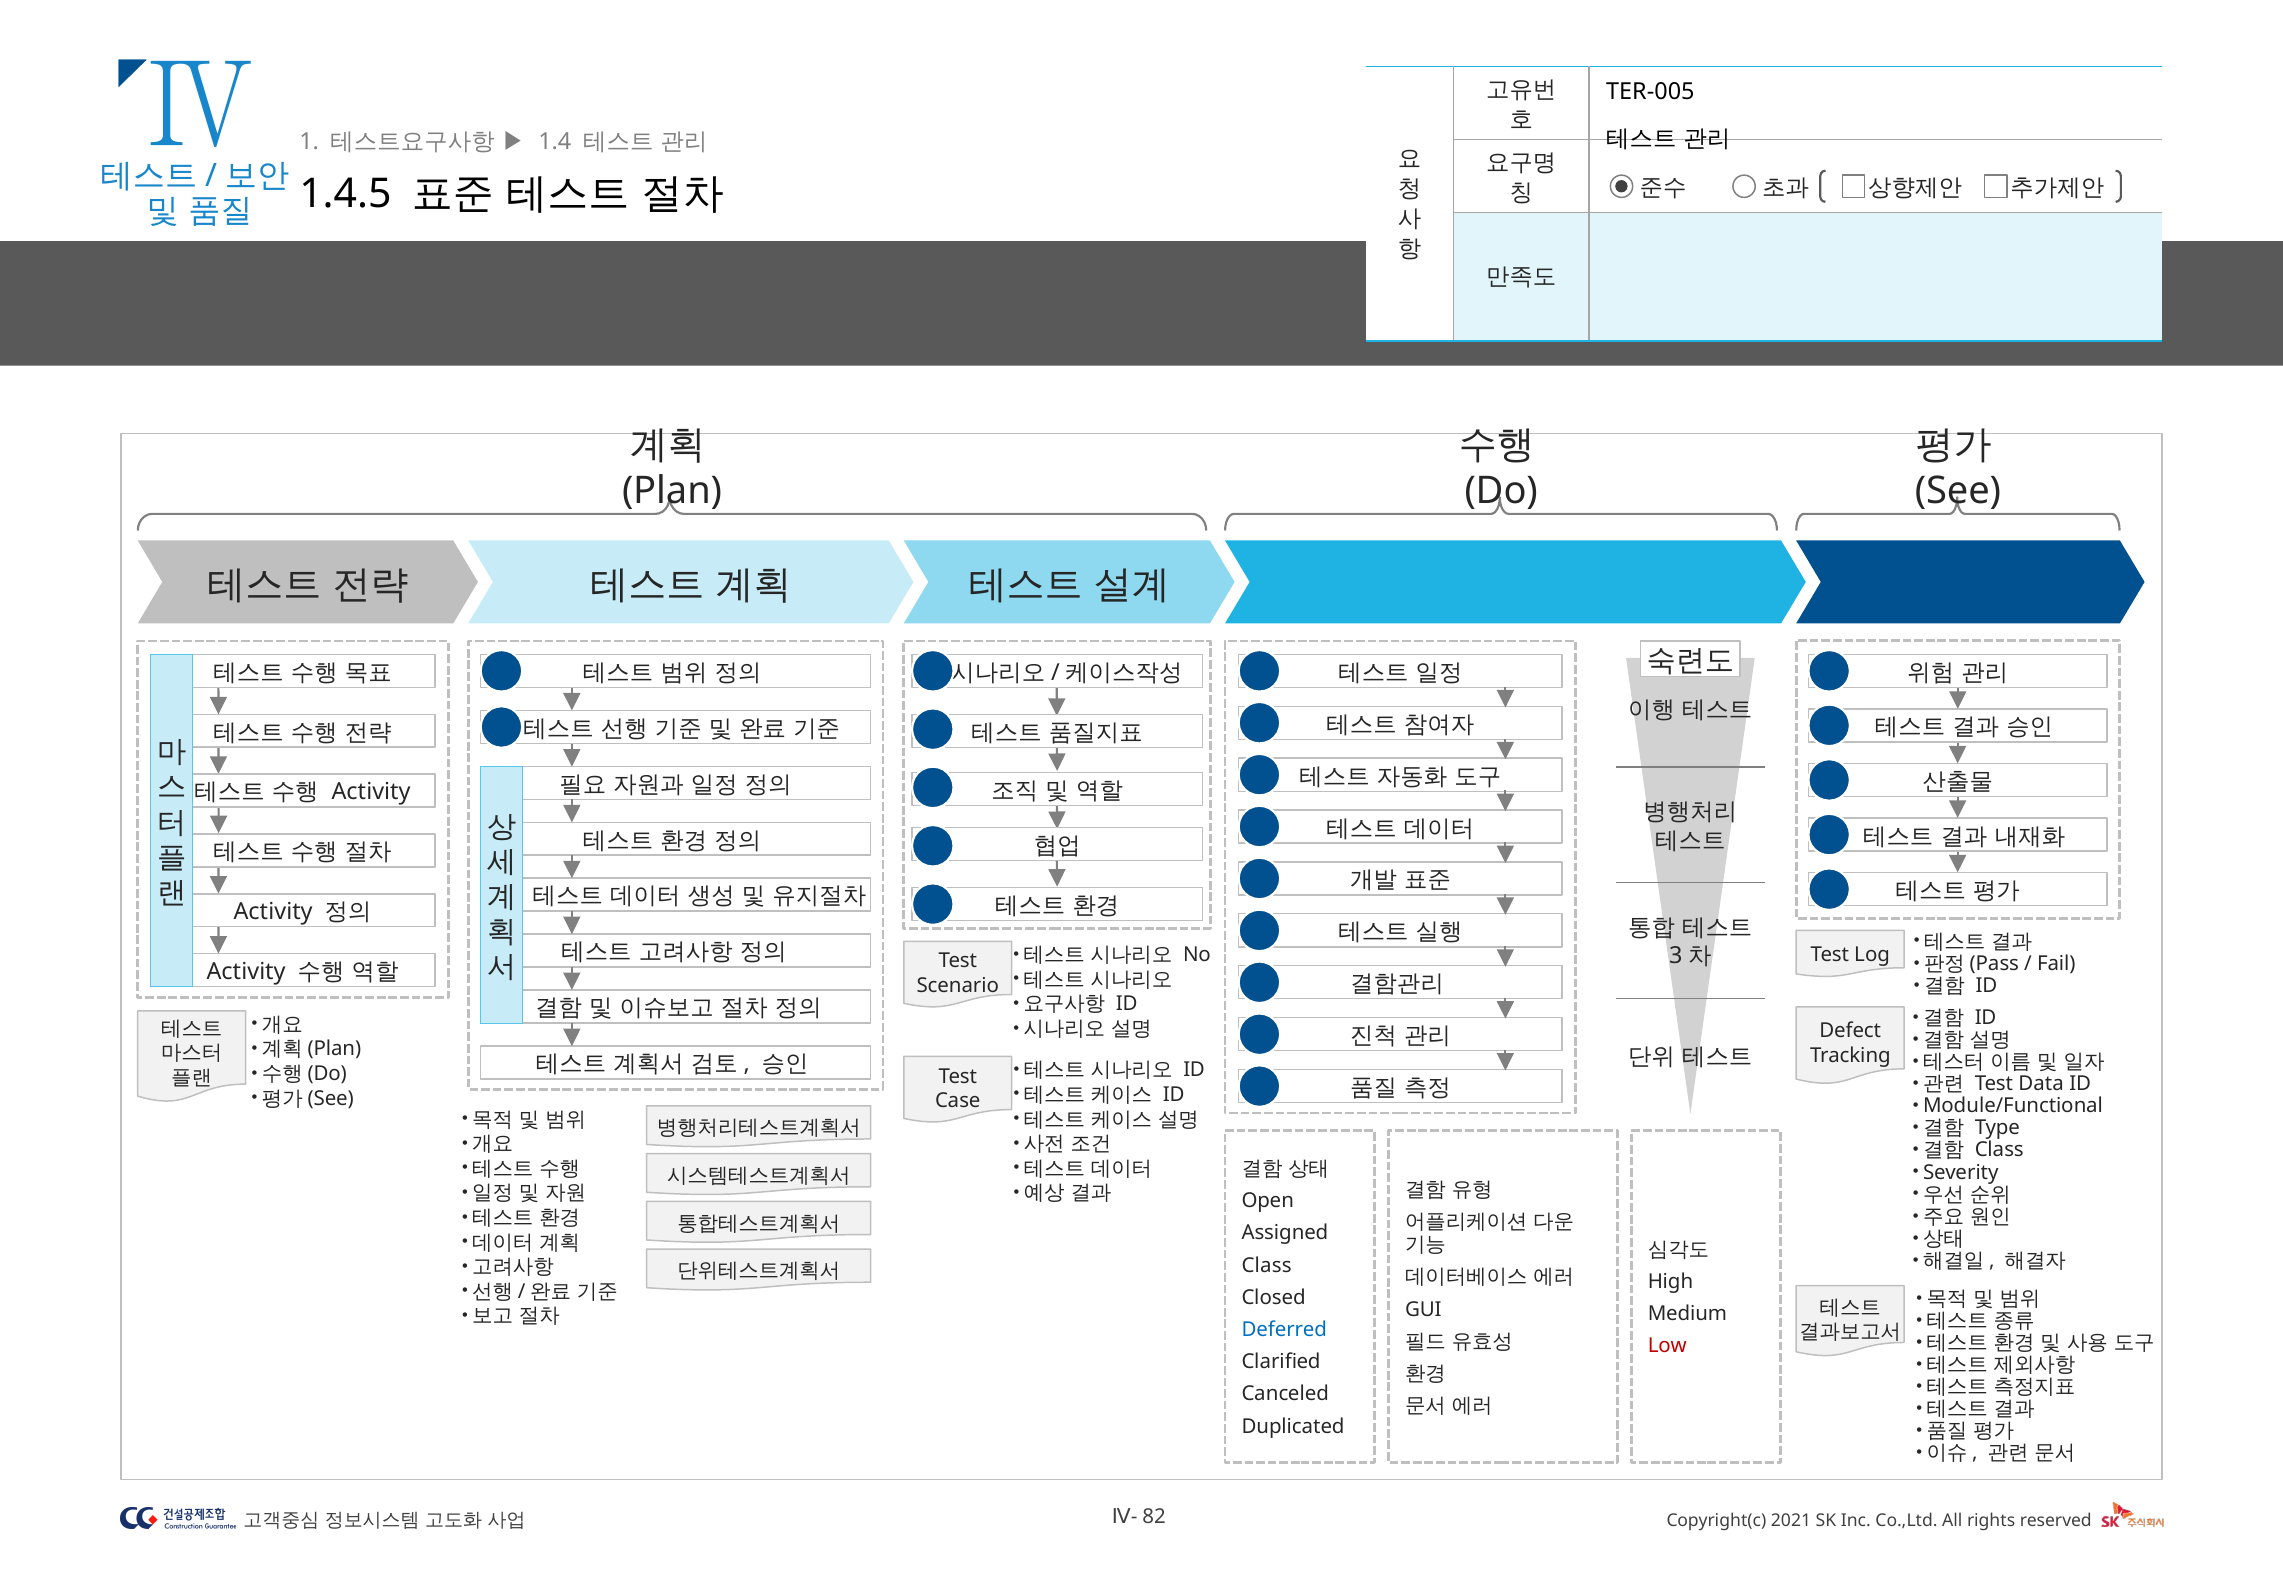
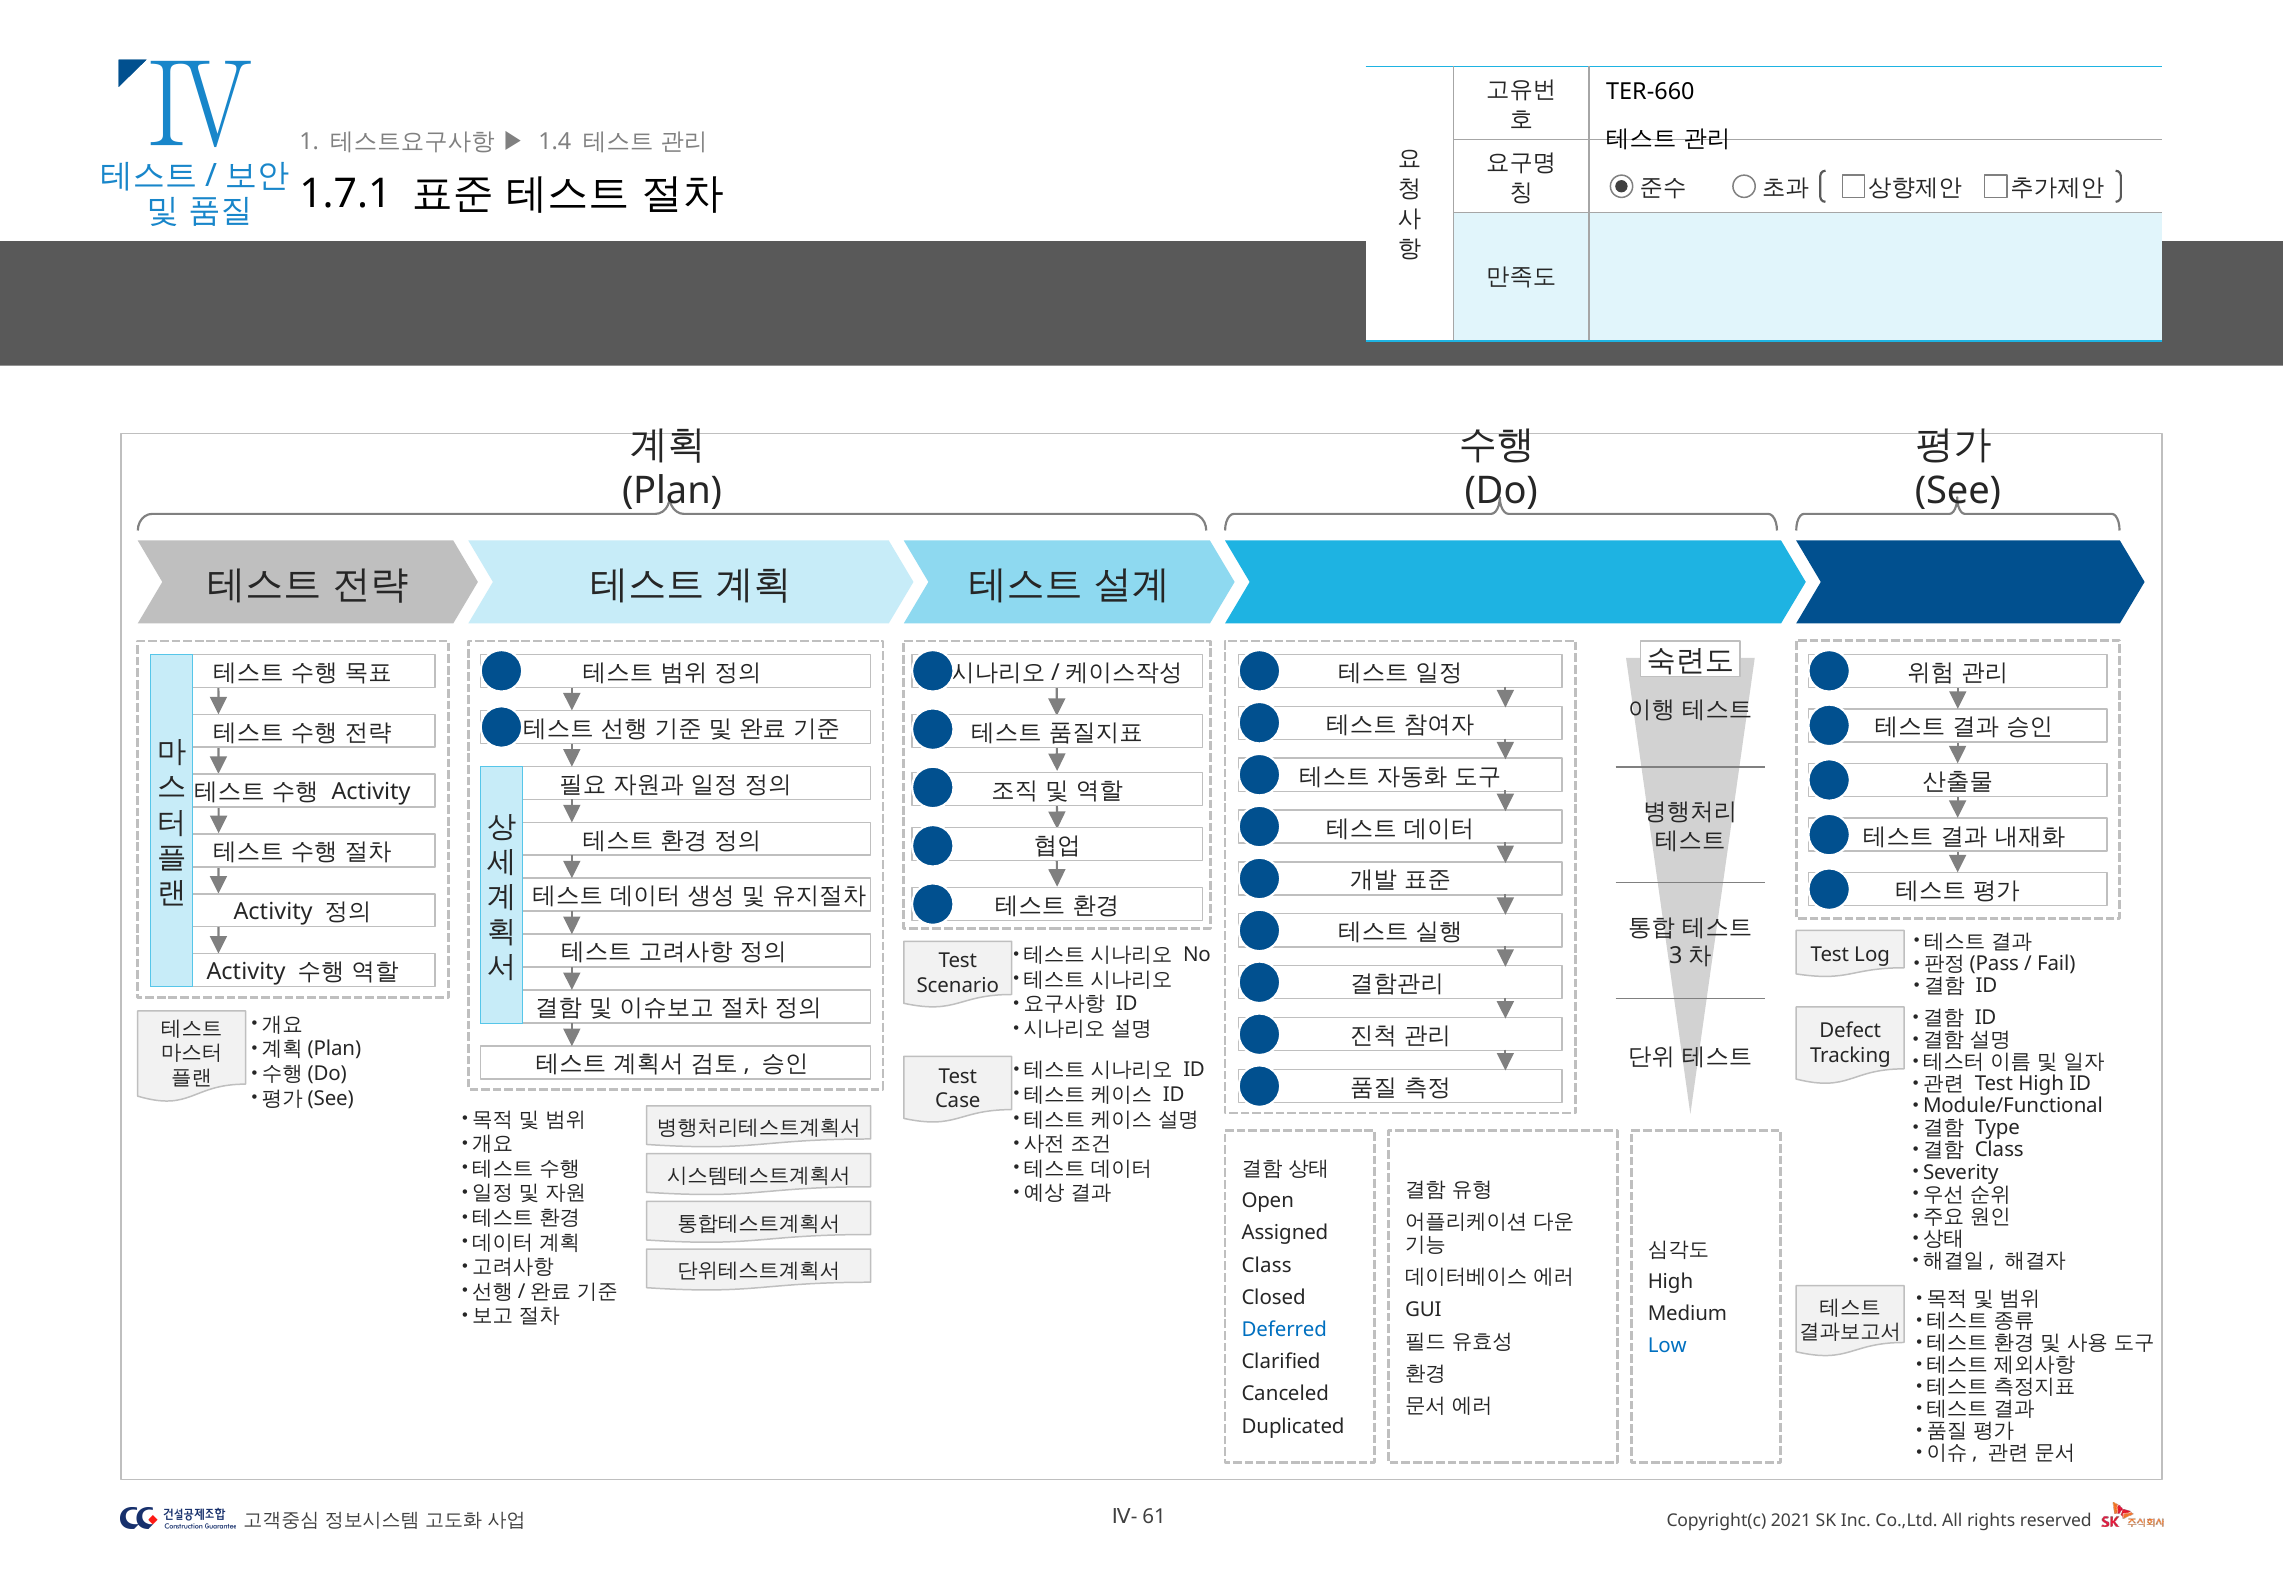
TER-005: TER-005 -> TER-660
1.4.5: 1.4.5 -> 1.7.1
Test Data: Data -> High
Low colour: red -> blue
82: 82 -> 61
